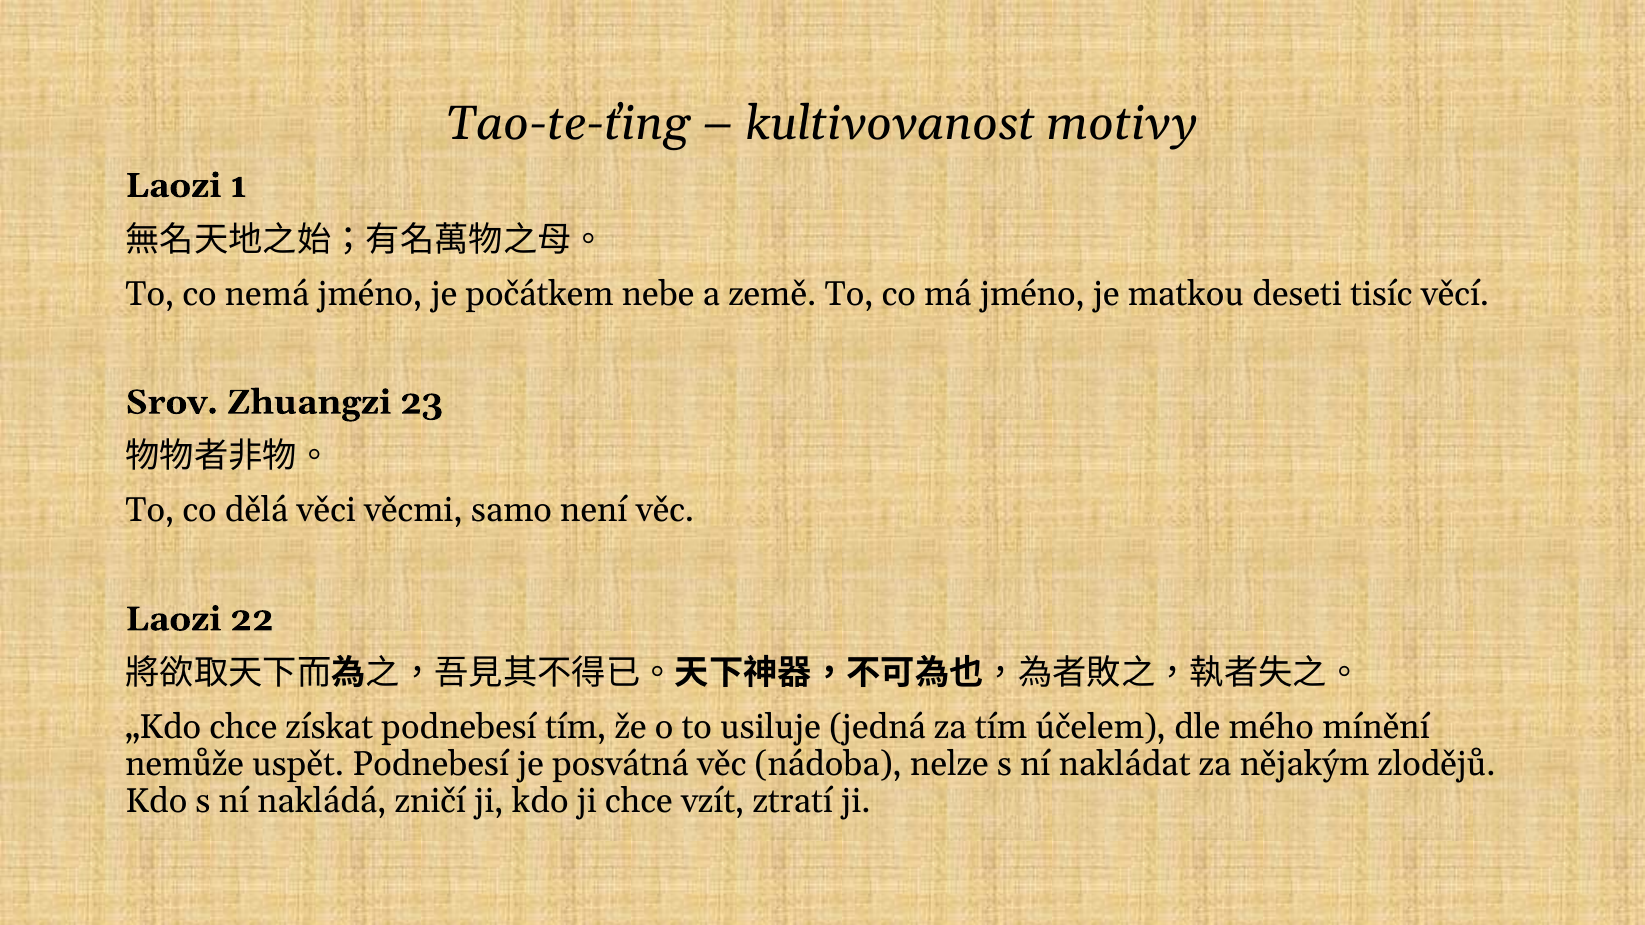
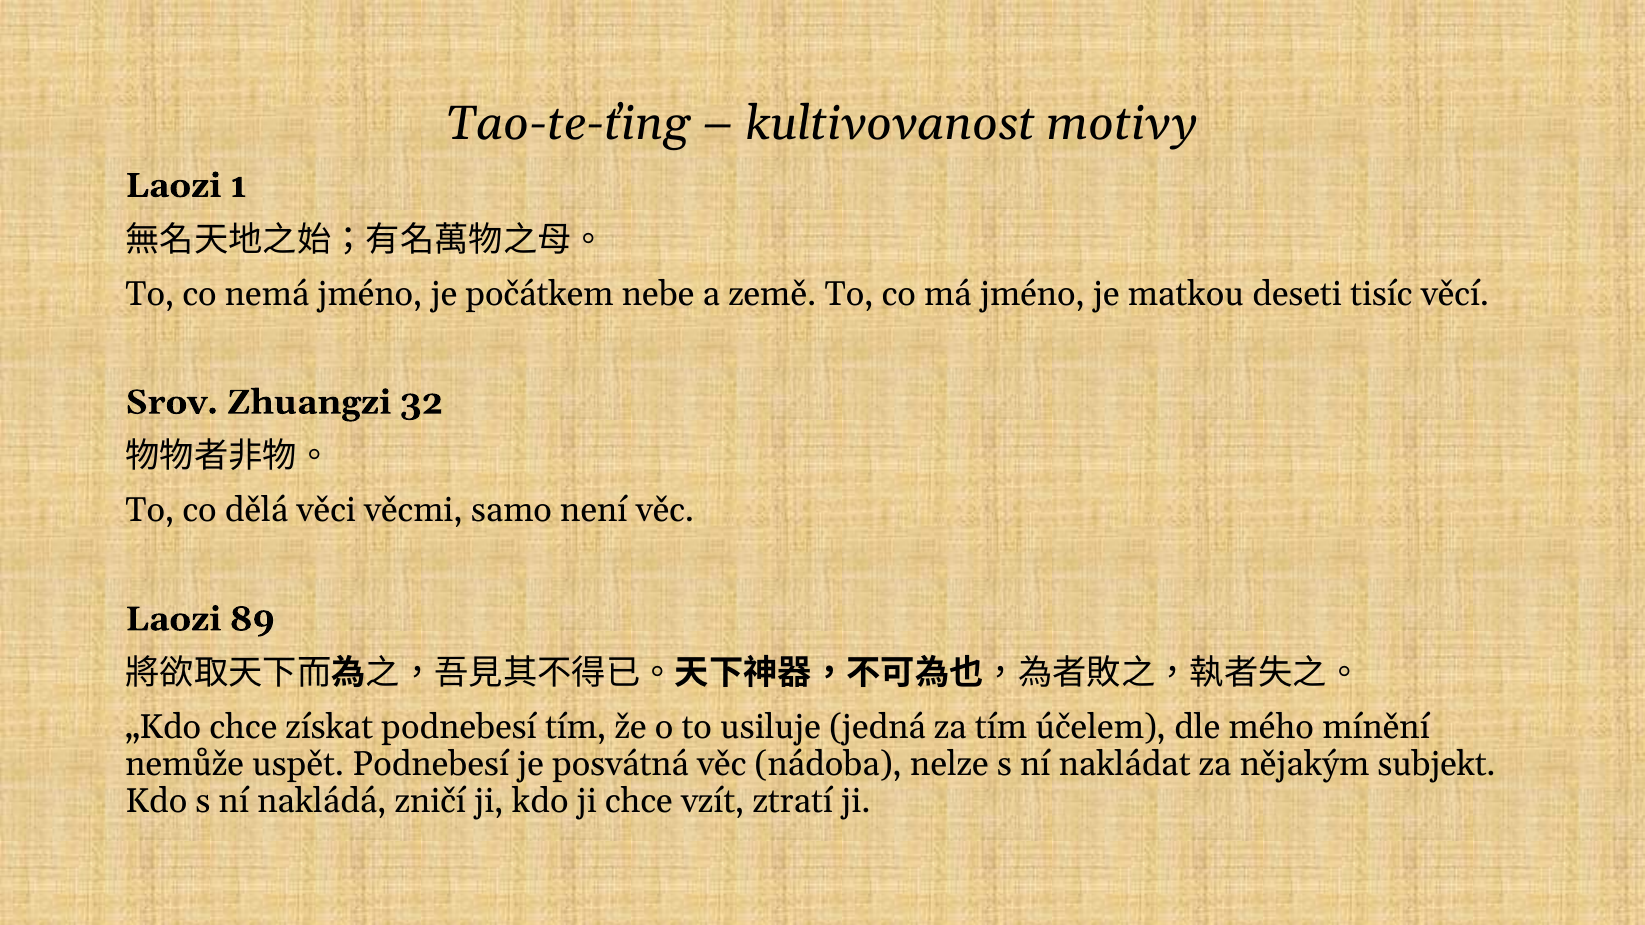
23: 23 -> 32
22: 22 -> 89
zlodějů: zlodějů -> subjekt
